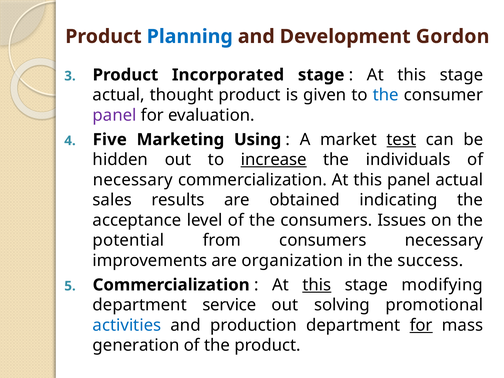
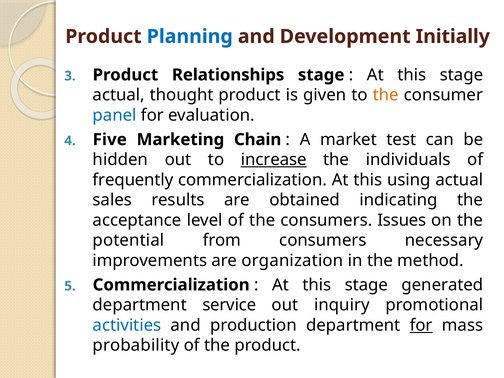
Gordon: Gordon -> Initially
Incorporated: Incorporated -> Relationships
the at (386, 95) colour: blue -> orange
panel at (115, 115) colour: purple -> blue
Using: Using -> Chain
test underline: present -> none
necessary at (133, 180): necessary -> frequently
this panel: panel -> using
success: success -> method
this at (317, 285) underline: present -> none
modifying: modifying -> generated
solving: solving -> inquiry
generation: generation -> probability
